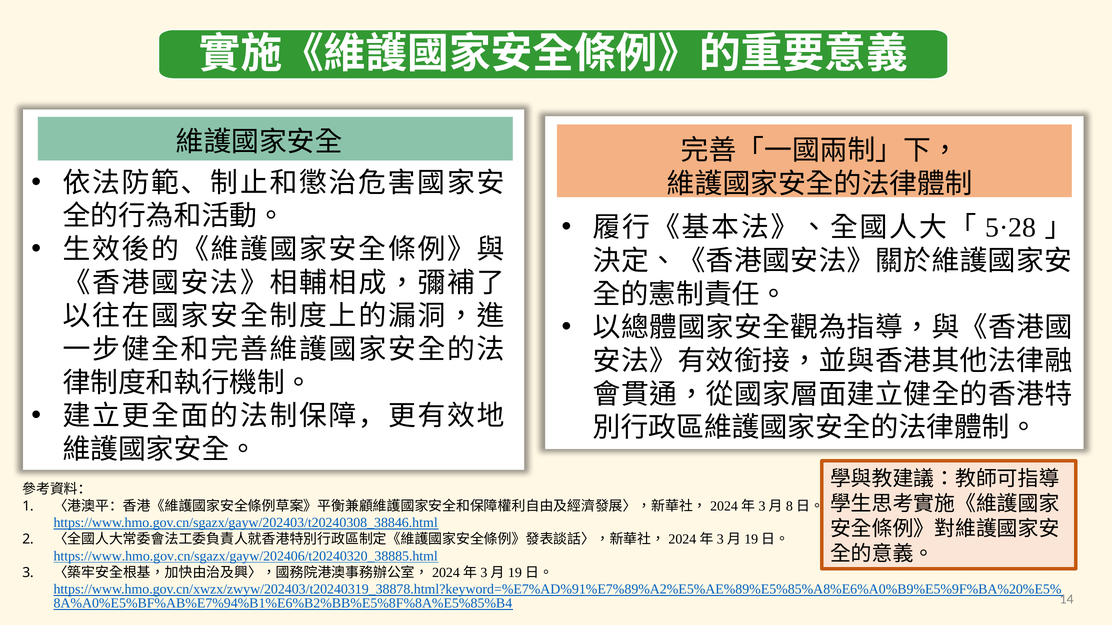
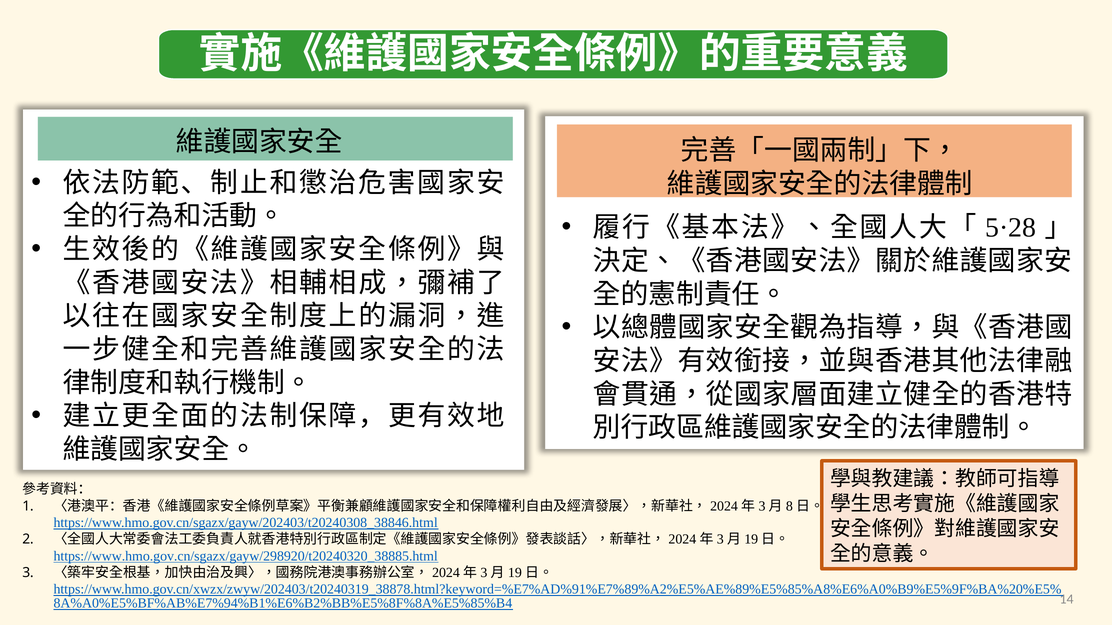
https://www.hmo.gov.cn/sgazx/gayw/202406/t20240320_38885.html: https://www.hmo.gov.cn/sgazx/gayw/202406/t20240320_38885.html -> https://www.hmo.gov.cn/sgazx/gayw/298920/t20240320_38885.html
